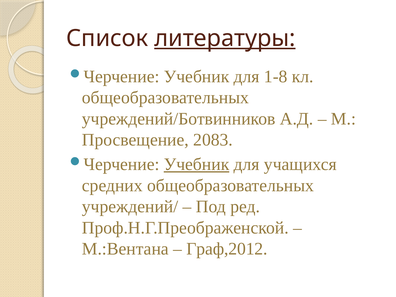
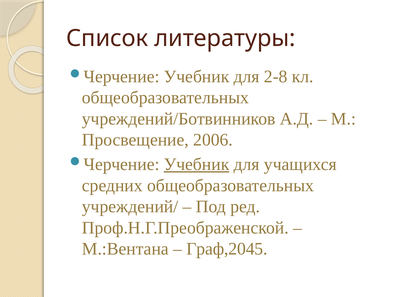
литературы underline: present -> none
1-8: 1-8 -> 2-8
2083: 2083 -> 2006
Граф,2012: Граф,2012 -> Граф,2045
